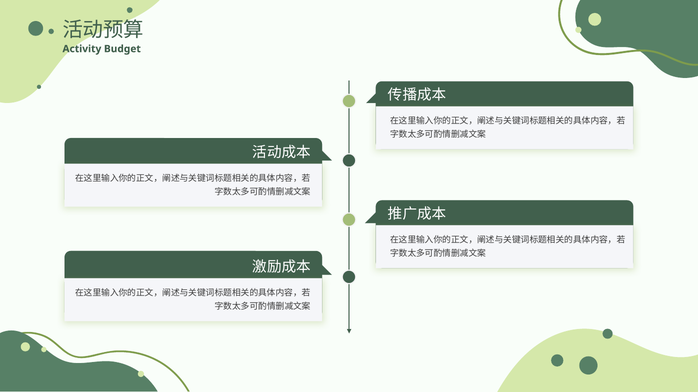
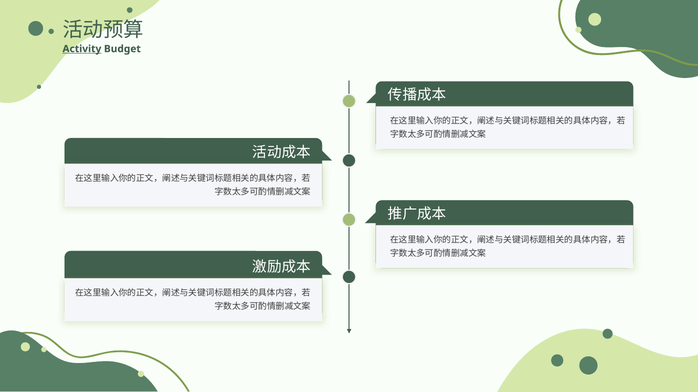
Activity underline: none -> present
